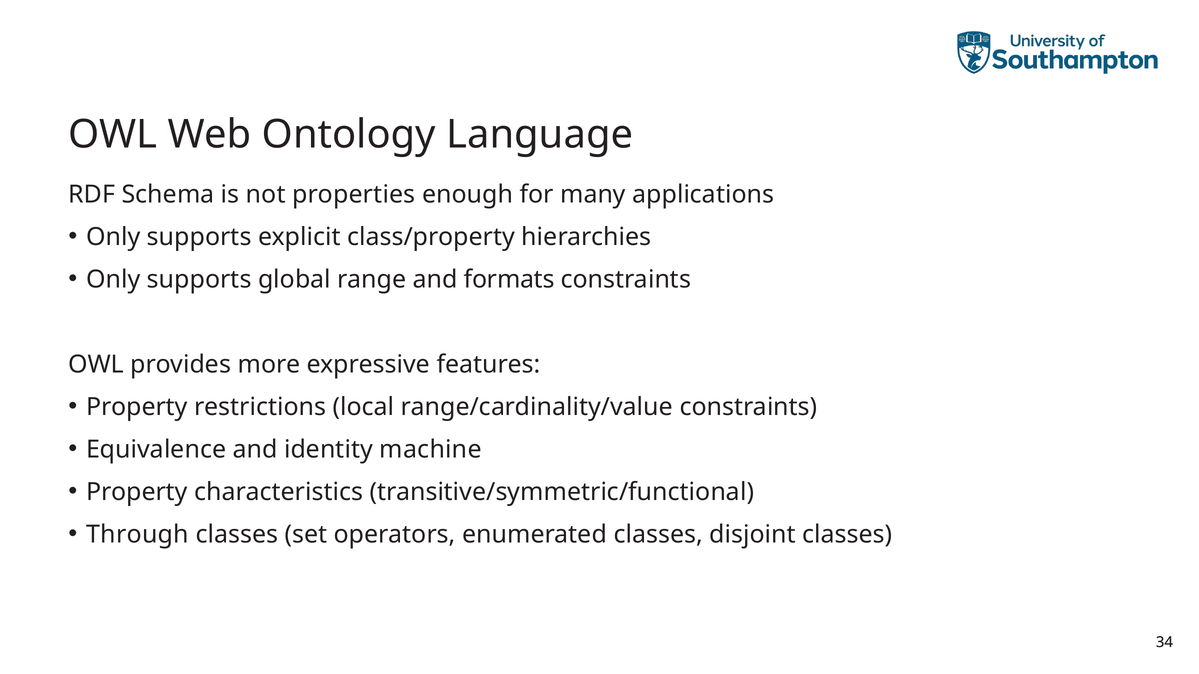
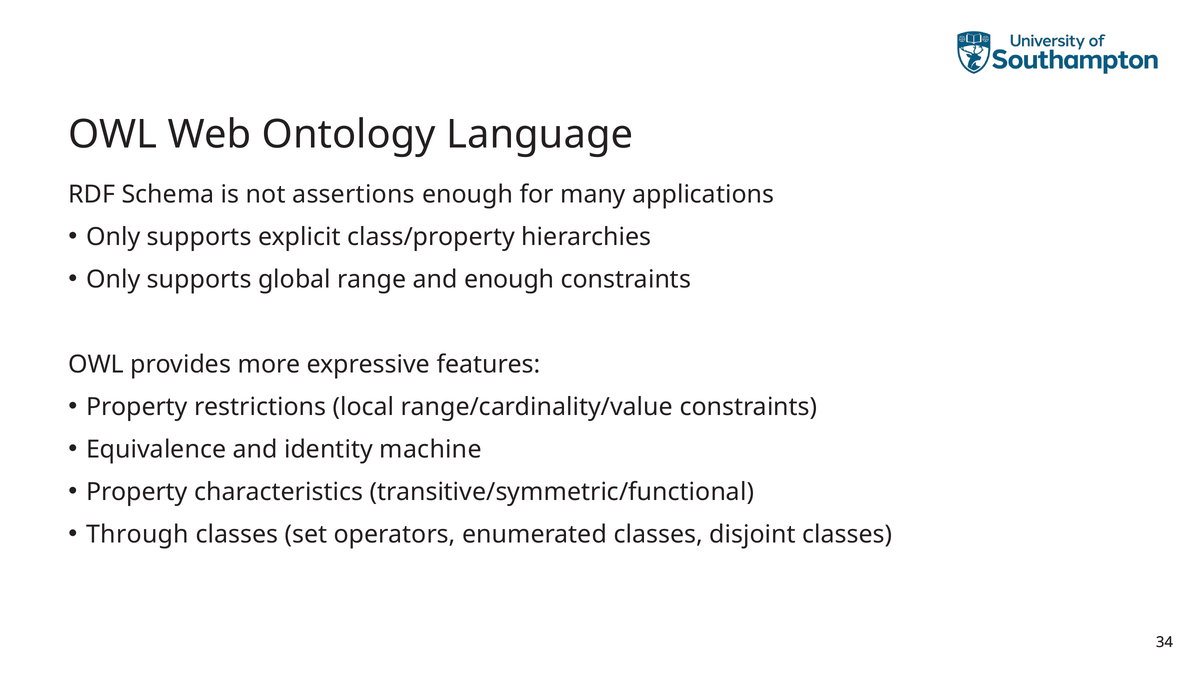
properties: properties -> assertions
and formats: formats -> enough
